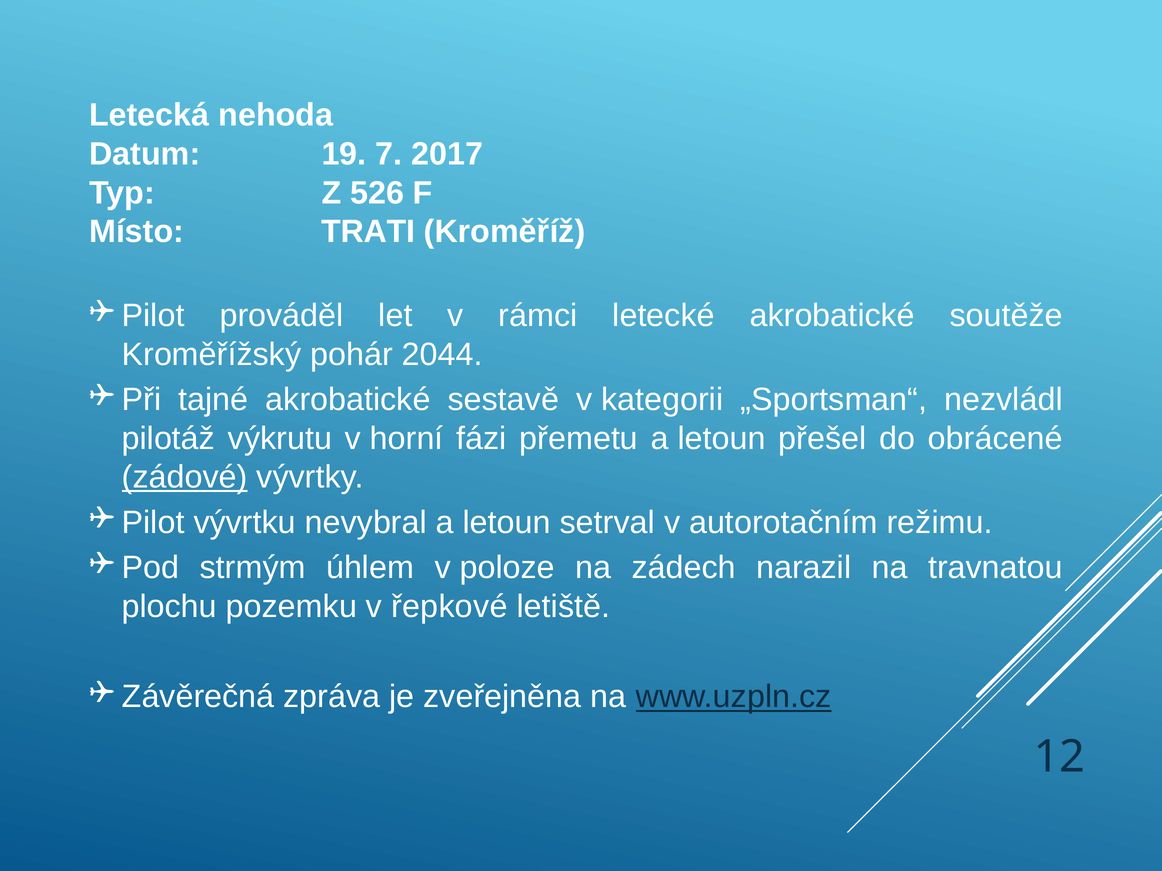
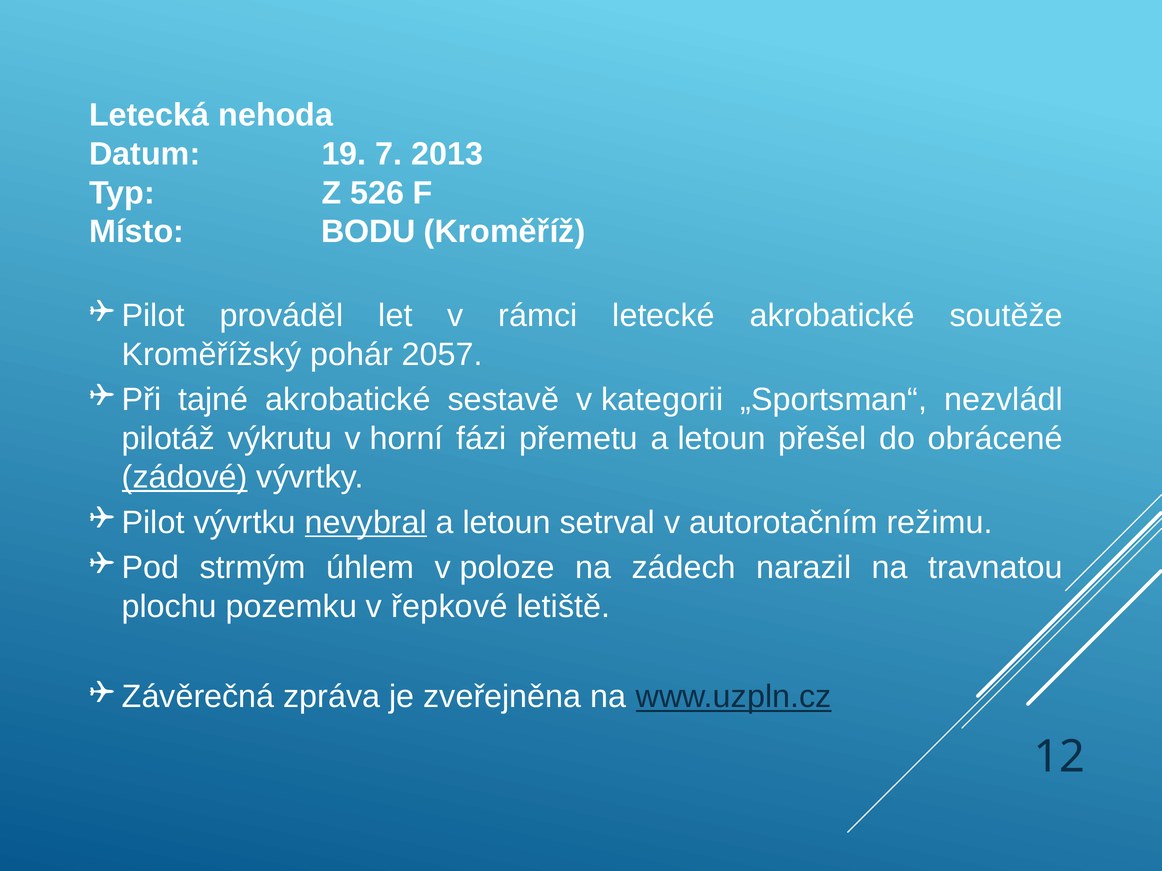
2017: 2017 -> 2013
TRATI: TRATI -> BODU
2044: 2044 -> 2057
nevybral underline: none -> present
